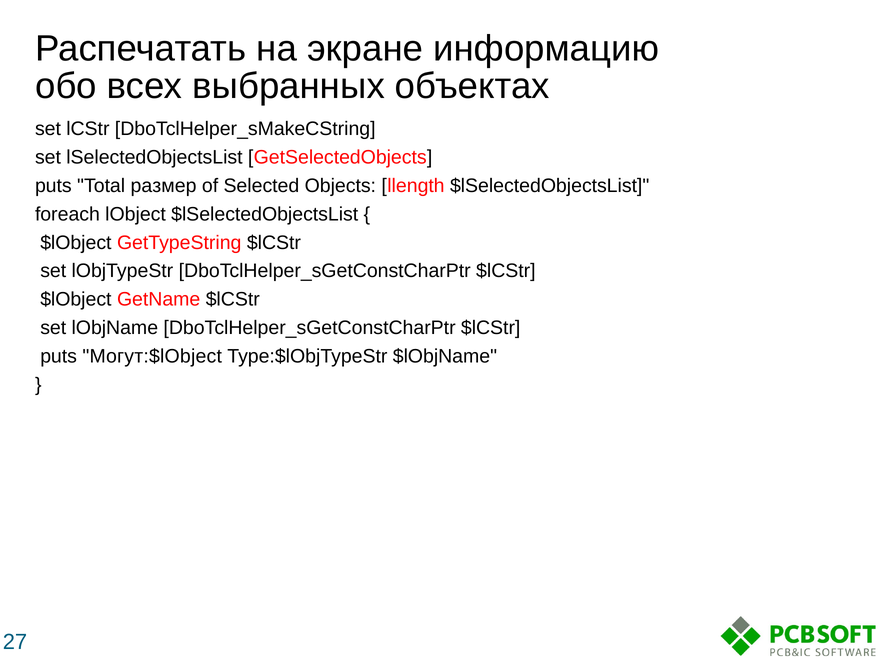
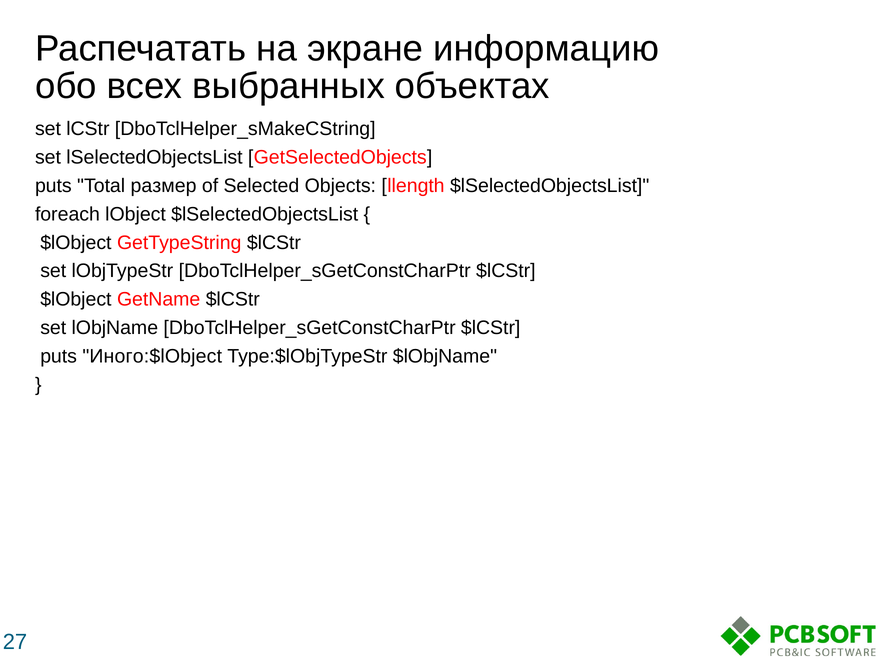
Могут:$lObject: Могут:$lObject -> Иного:$lObject
